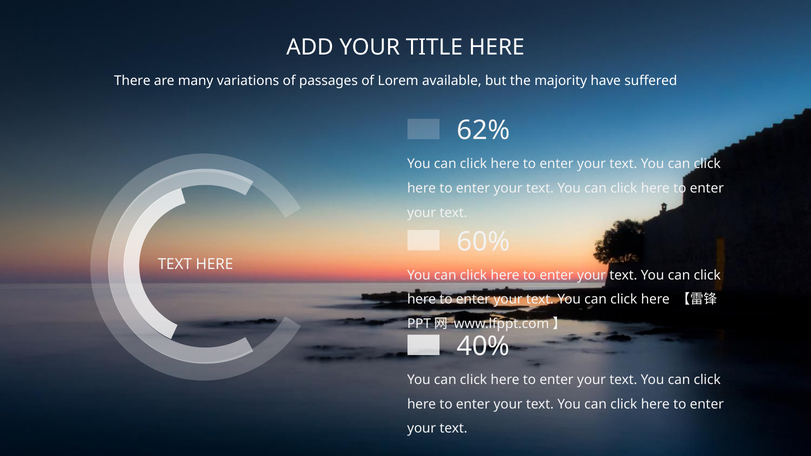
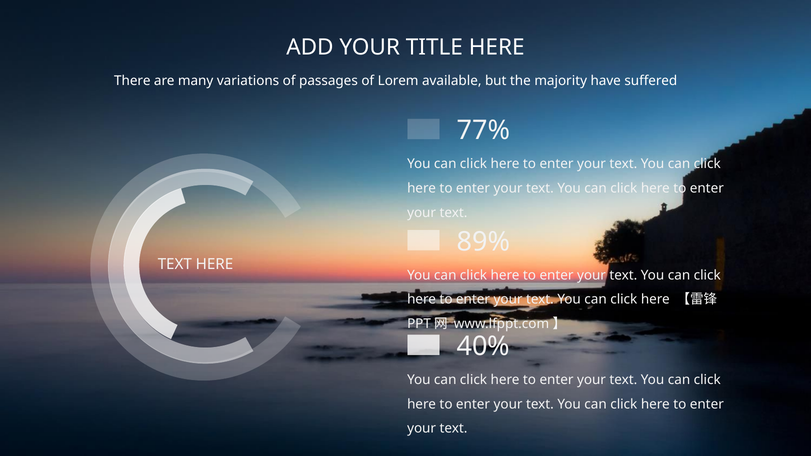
62%: 62% -> 77%
60%: 60% -> 89%
